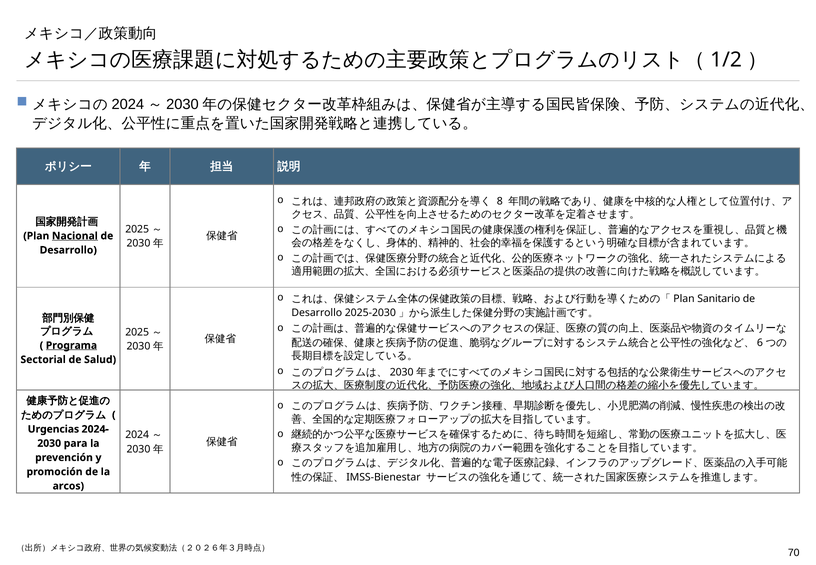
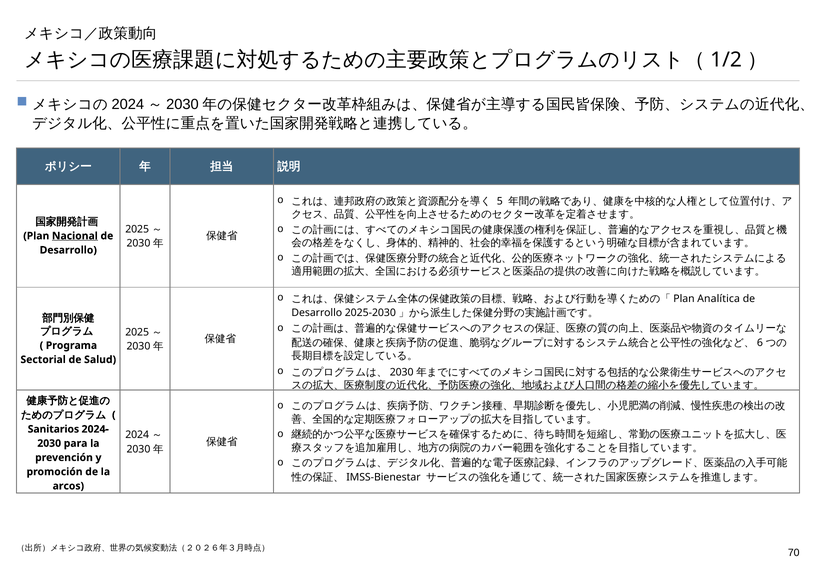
8: 8 -> 5
Sanitario: Sanitario -> Analítica
Programa underline: present -> none
Urgencias: Urgencias -> Sanitarios
